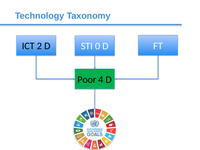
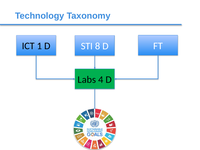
2: 2 -> 1
0: 0 -> 8
Poor: Poor -> Labs
